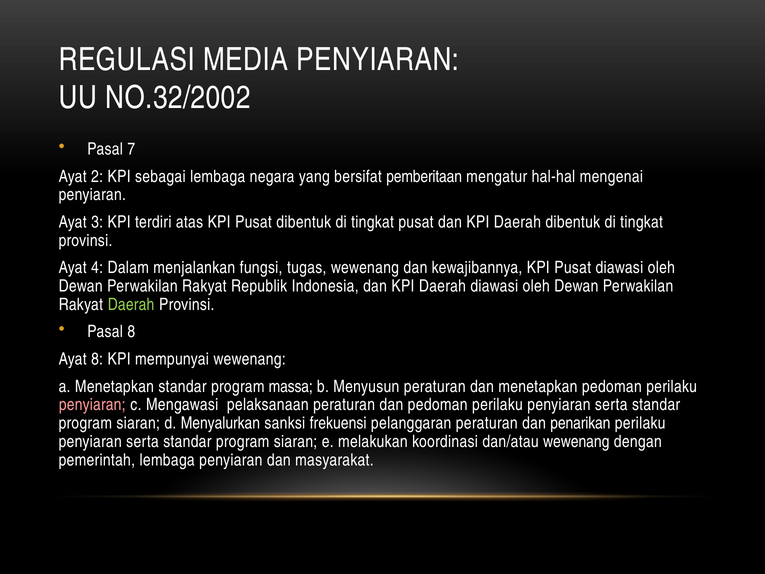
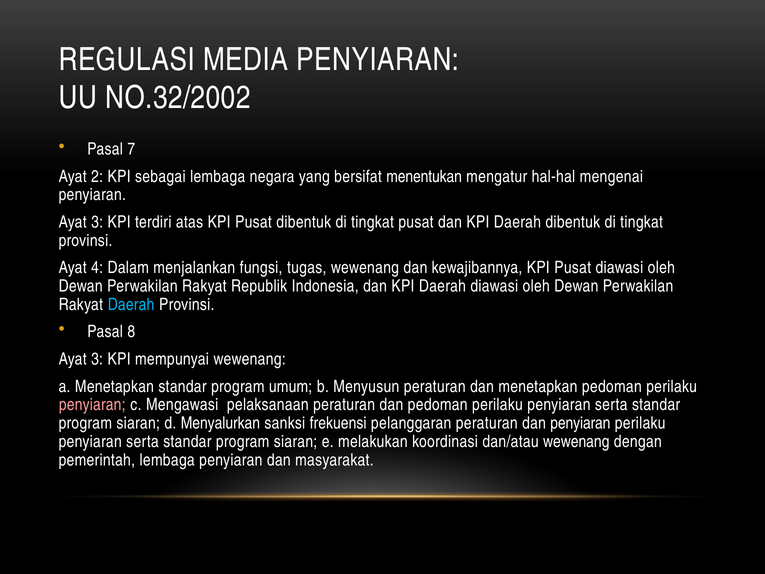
pemberitaan: pemberitaan -> menentukan
Daerah at (131, 304) colour: light green -> light blue
8 at (97, 359): 8 -> 3
massa: massa -> umum
dan penarikan: penarikan -> penyiaran
